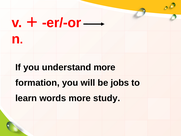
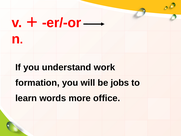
understand more: more -> work
study: study -> office
